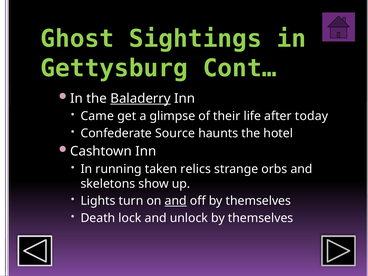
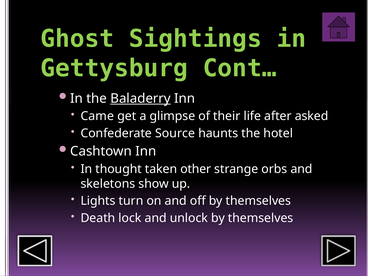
today: today -> asked
running: running -> thought
relics: relics -> other
and at (176, 201) underline: present -> none
